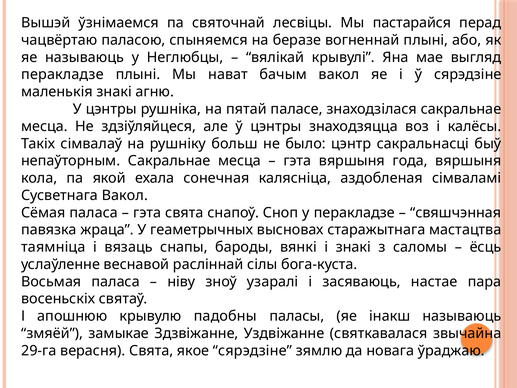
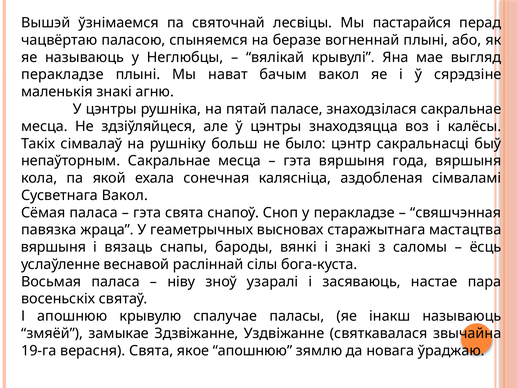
таямніца at (53, 247): таямніца -> вяршыня
падобны: падобны -> спалучае
29-га: 29-га -> 19-га
якое сярэдзіне: сярэдзіне -> апошнюю
